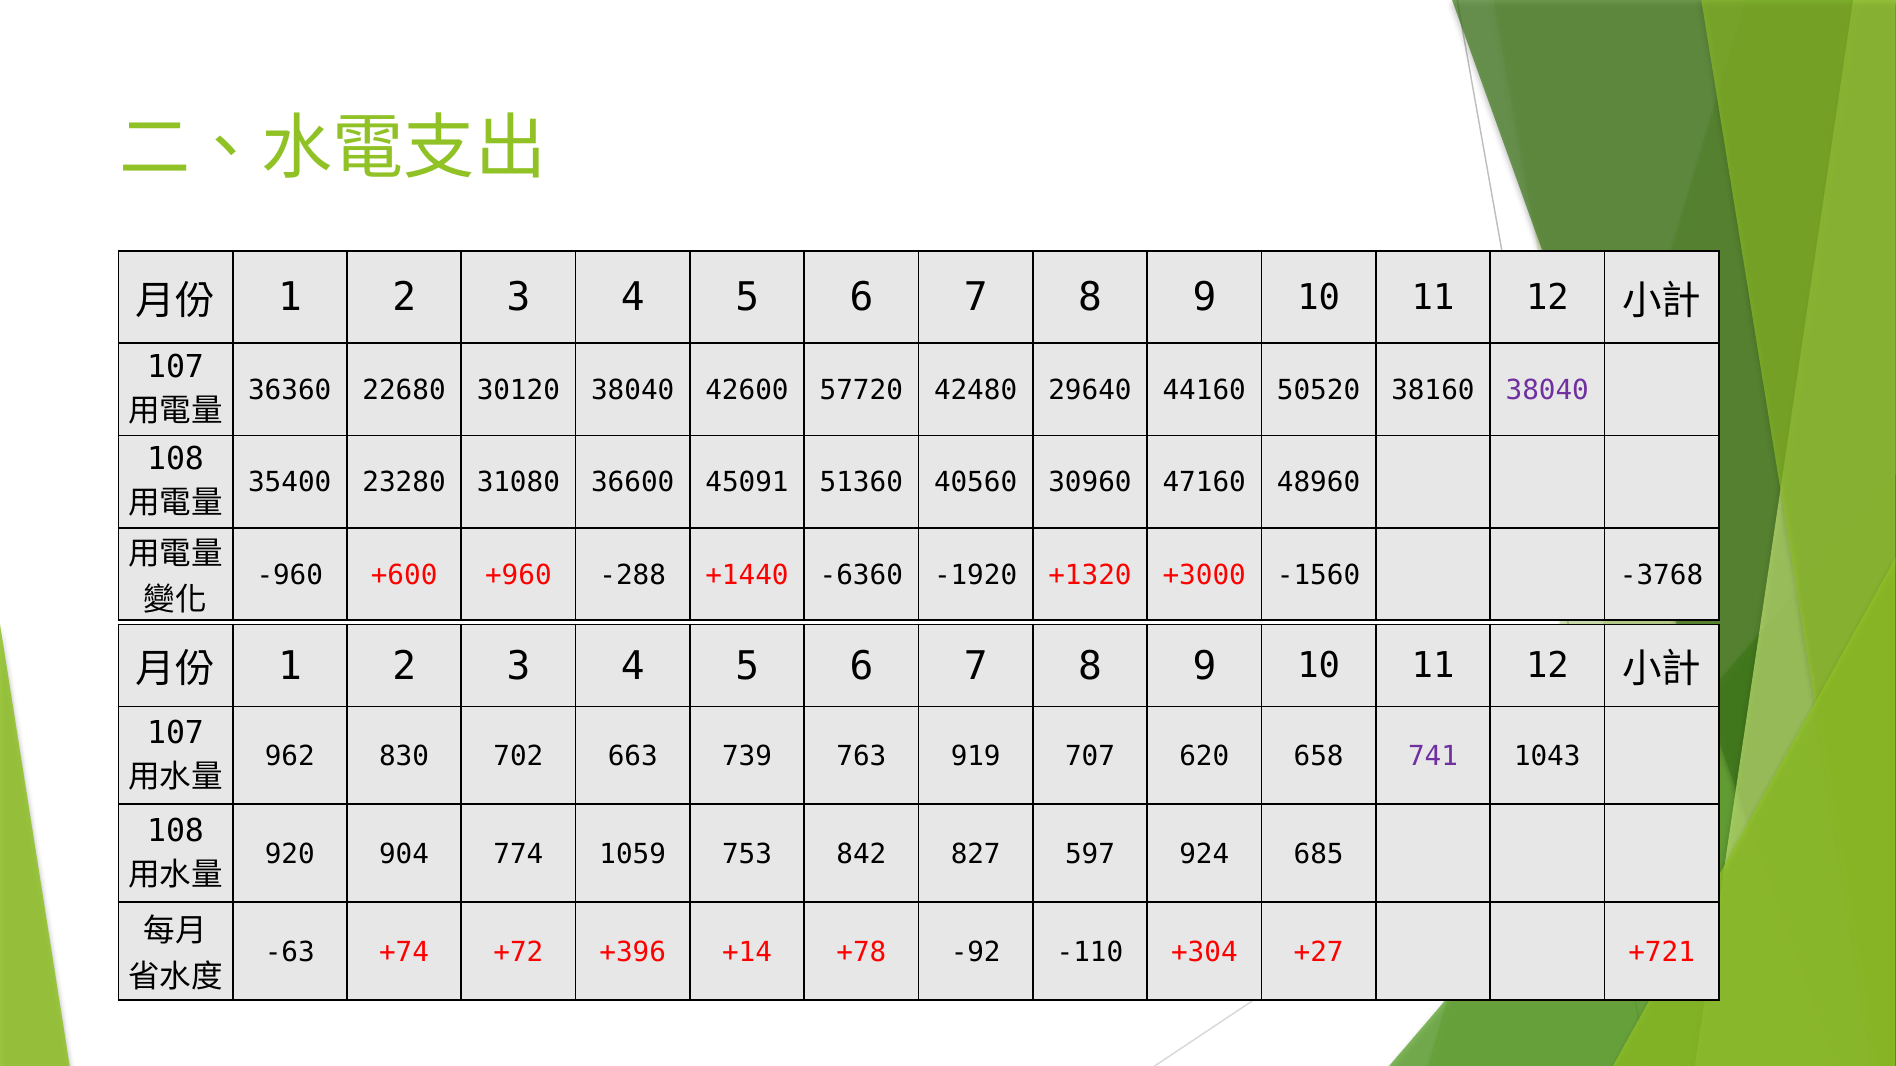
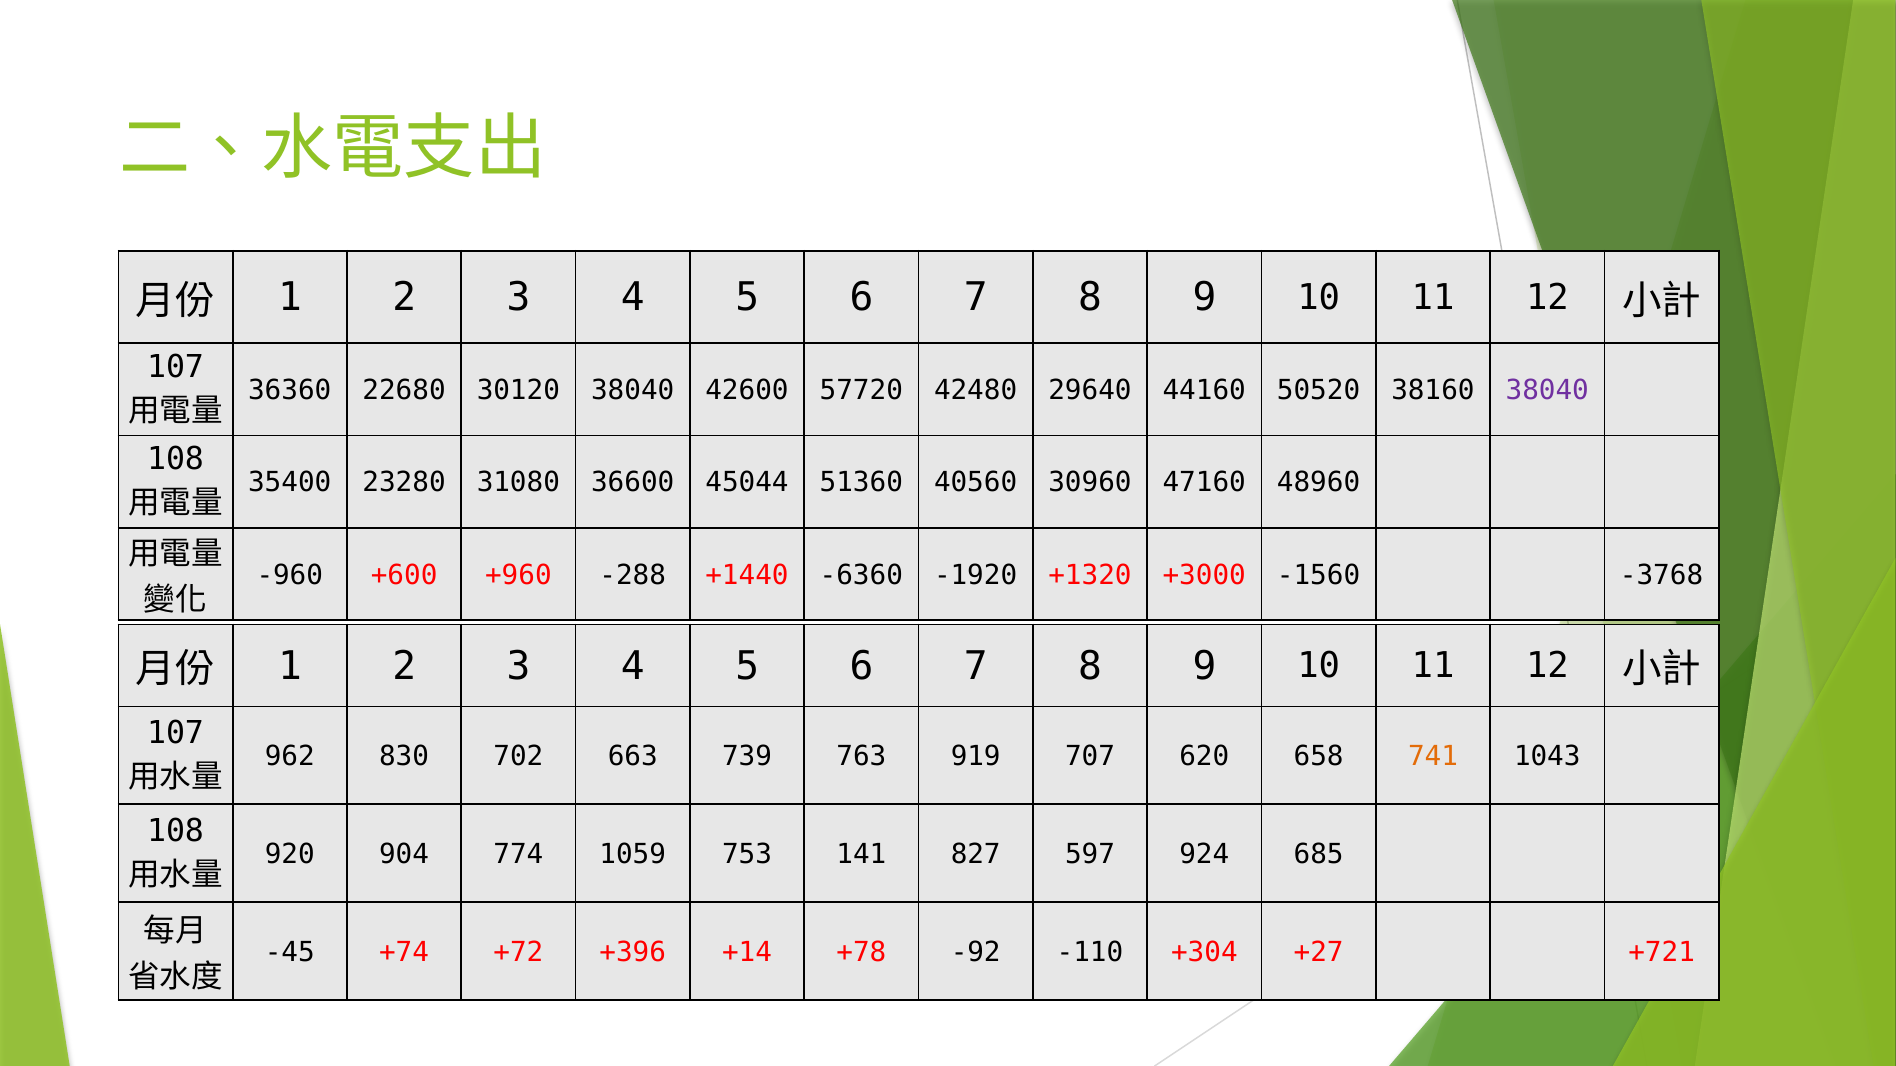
45091: 45091 -> 45044
741 colour: purple -> orange
842: 842 -> 141
-63: -63 -> -45
